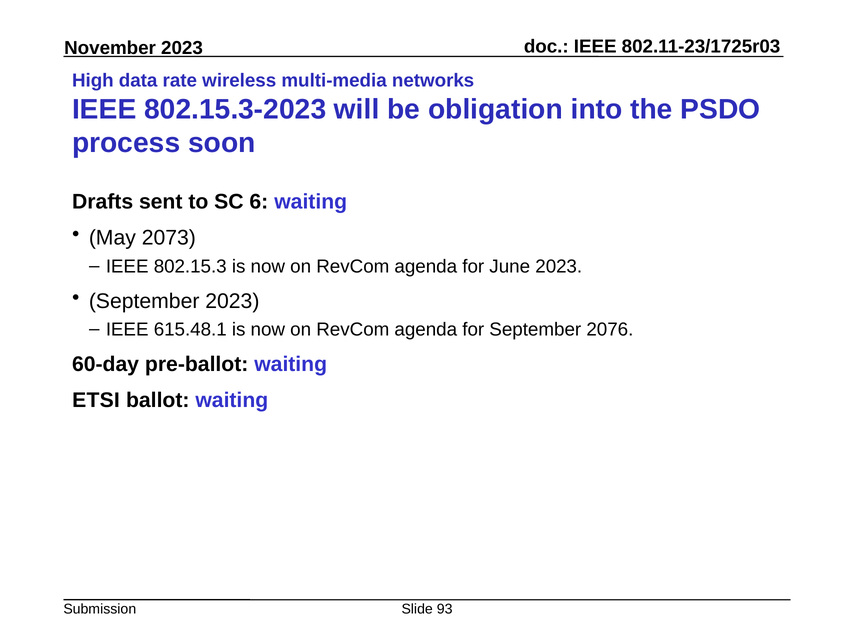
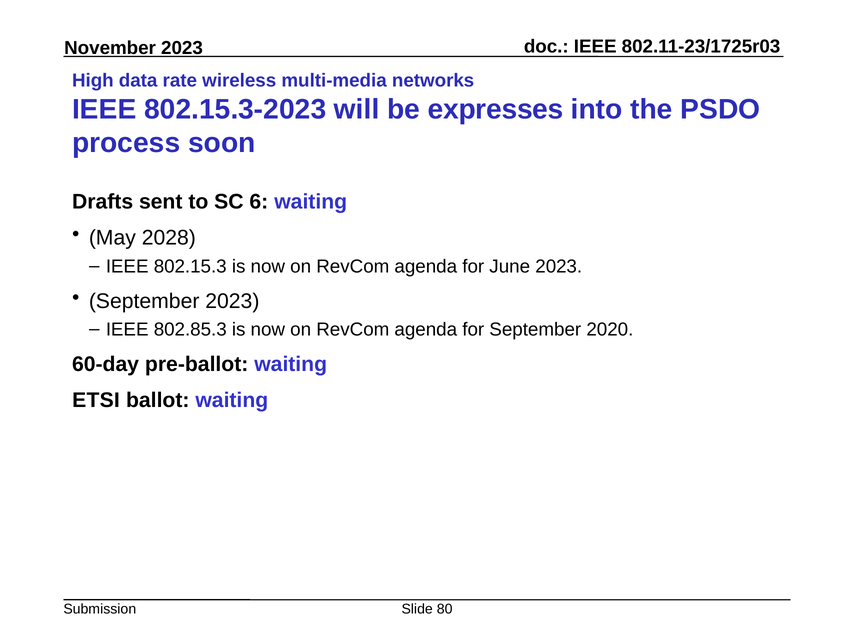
obligation: obligation -> expresses
2073: 2073 -> 2028
615.48.1: 615.48.1 -> 802.85.3
2076: 2076 -> 2020
93: 93 -> 80
